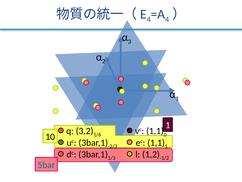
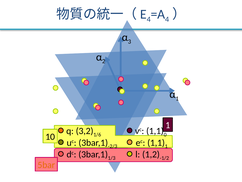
5bar colour: blue -> orange
